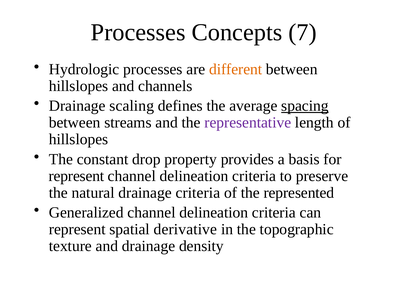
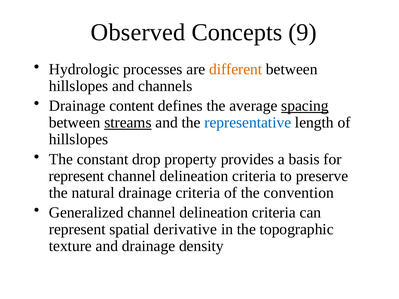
Processes at (138, 32): Processes -> Observed
7: 7 -> 9
scaling: scaling -> content
streams underline: none -> present
representative colour: purple -> blue
represented: represented -> convention
